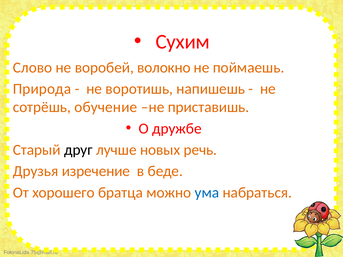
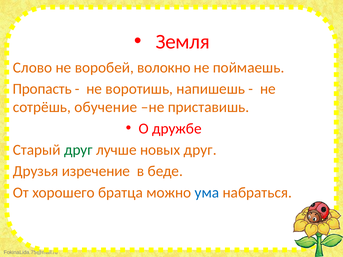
Сухим: Сухим -> Земля
Природа: Природа -> Пропасть
друг at (78, 150) colour: black -> green
новых речь: речь -> друг
